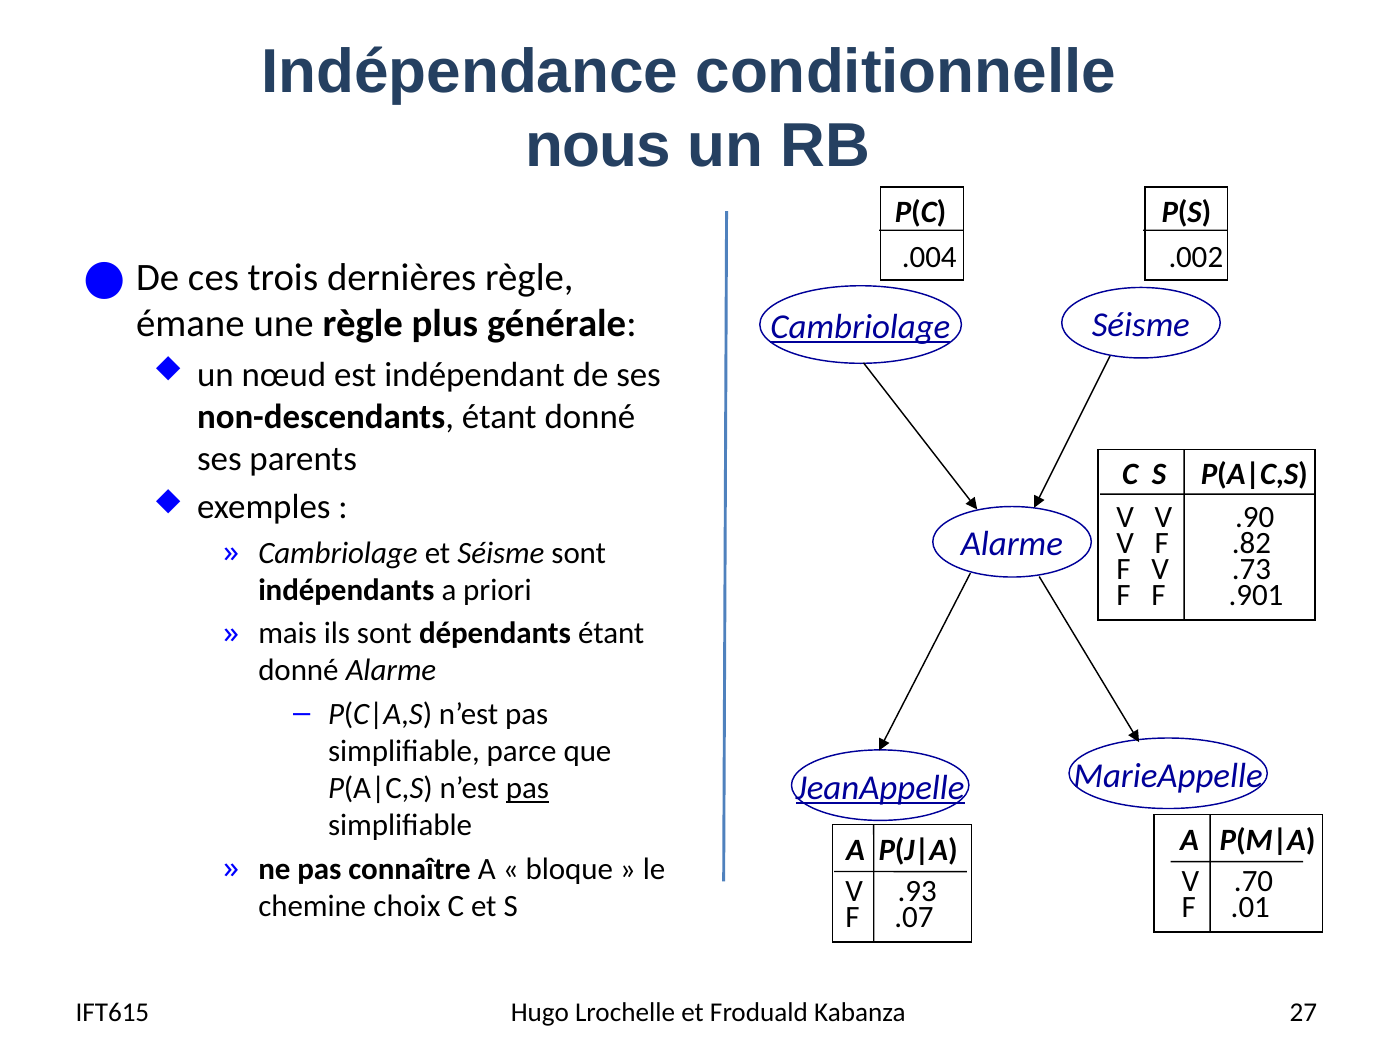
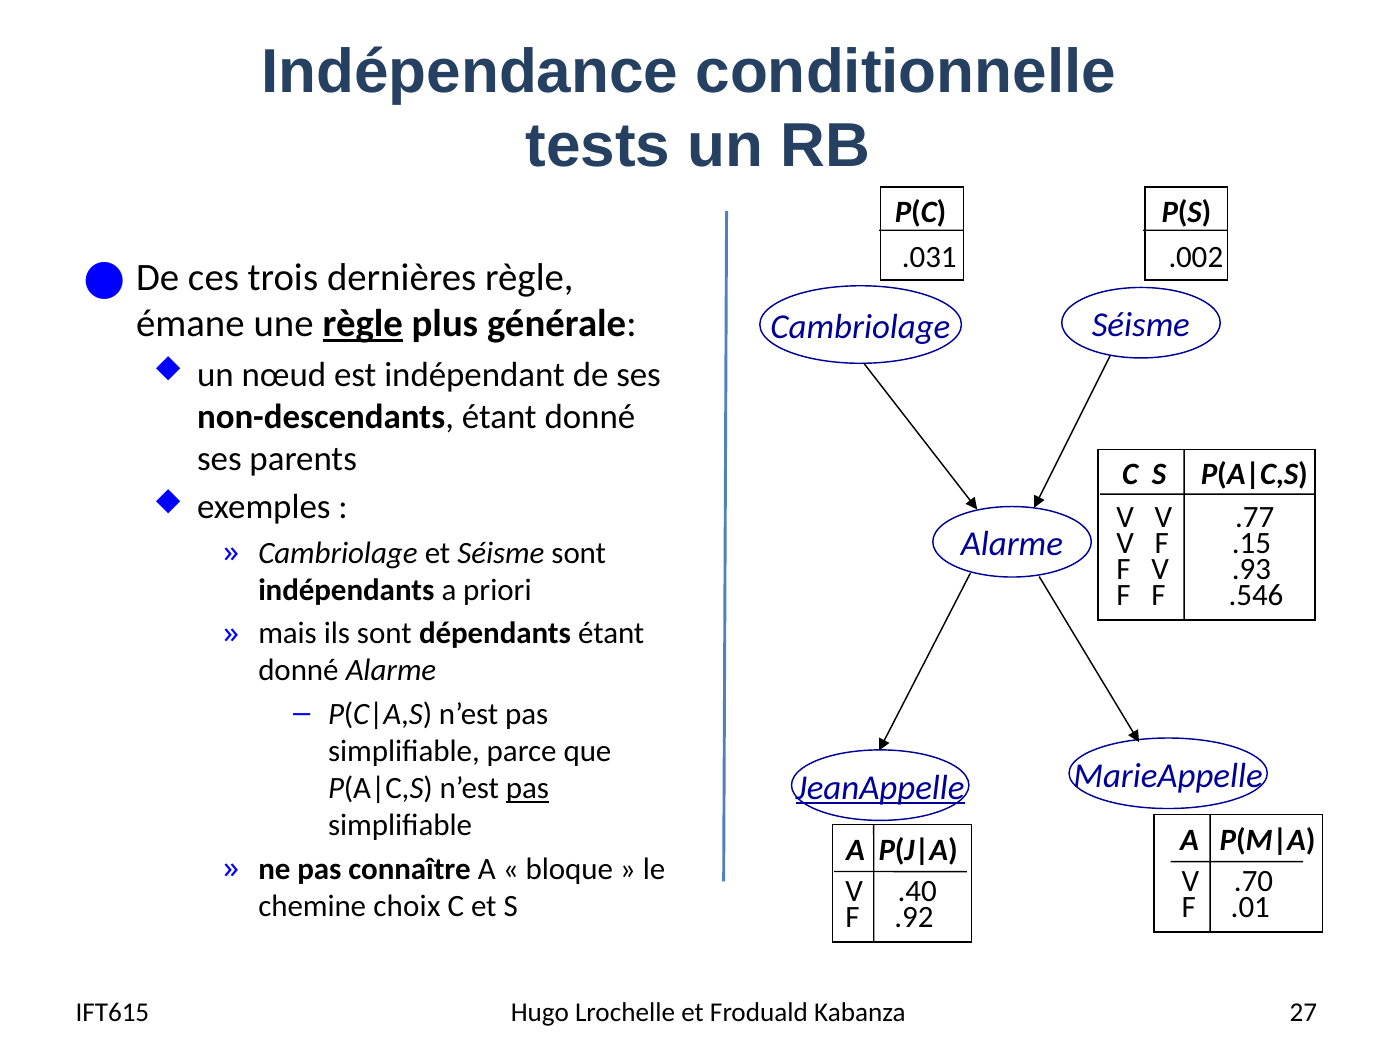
nous: nous -> tests
.004: .004 -> .031
règle at (363, 324) underline: none -> present
Cambriolage at (860, 327) underline: present -> none
.90: .90 -> .77
.82: .82 -> .15
.73: .73 -> .93
.901: .901 -> .546
.93: .93 -> .40
.07: .07 -> .92
